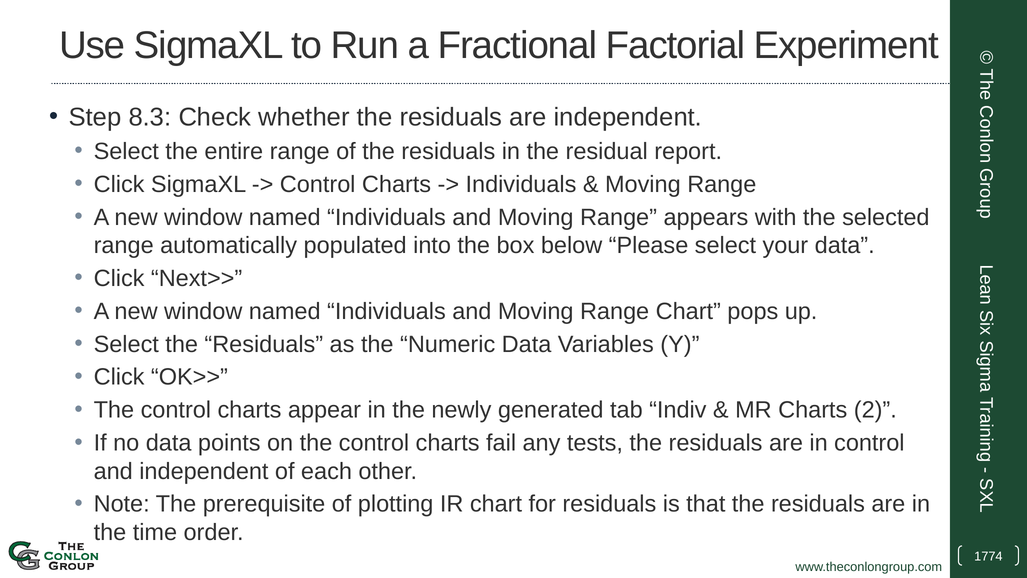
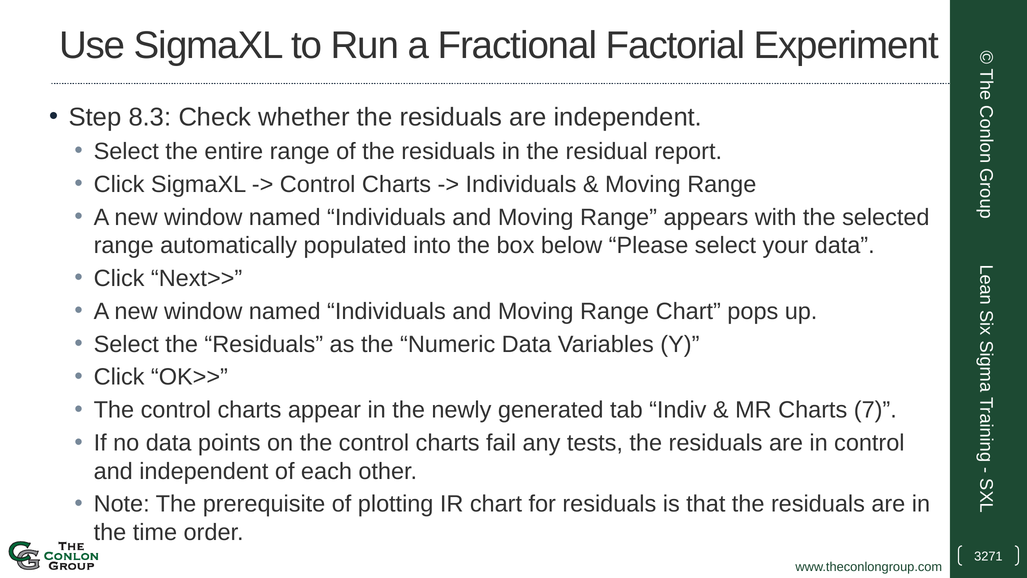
2: 2 -> 7
1774: 1774 -> 3271
